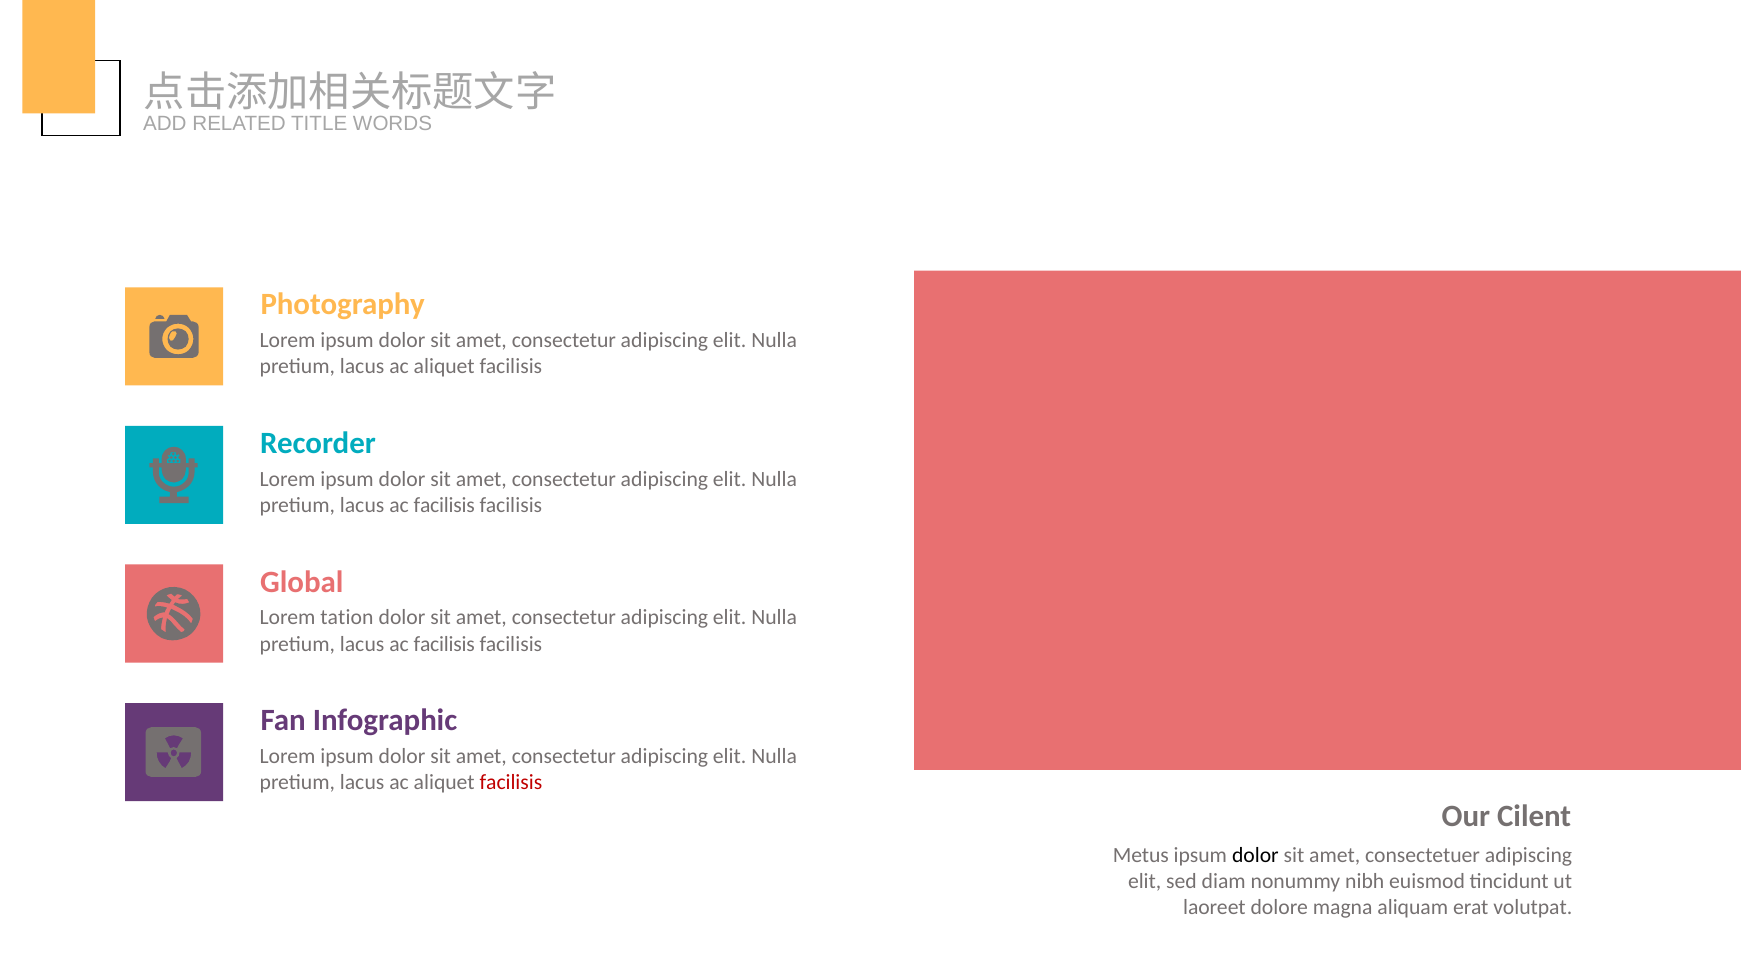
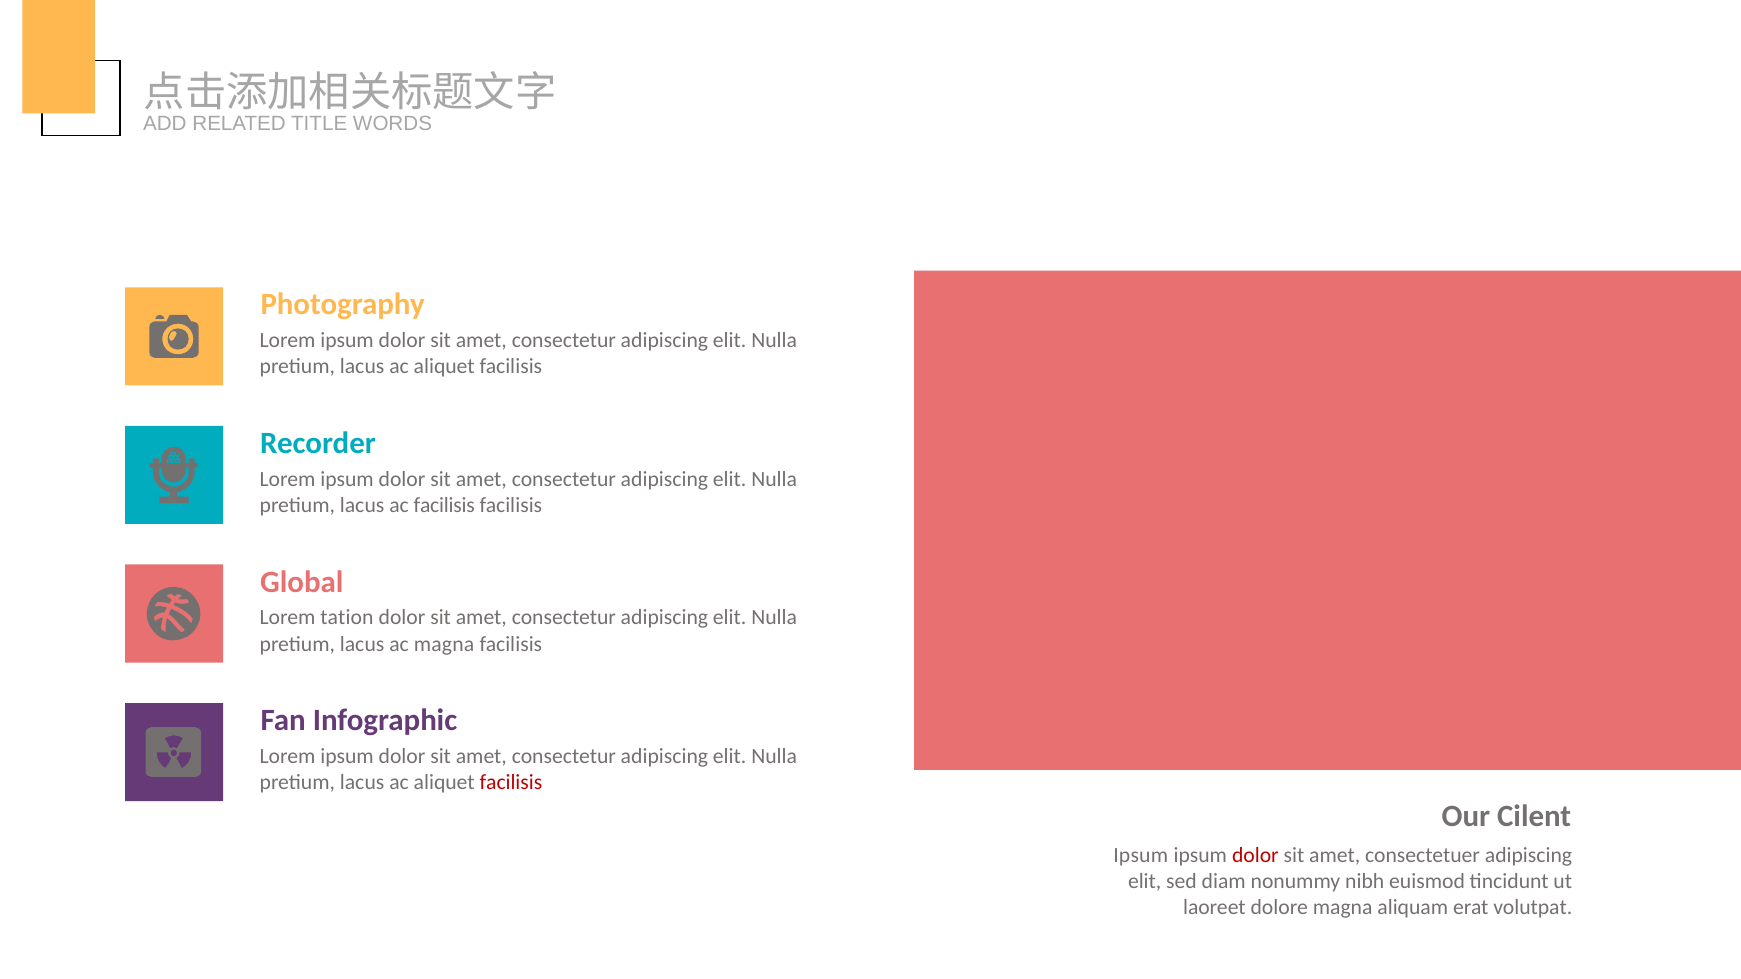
facilisis at (444, 644): facilisis -> magna
Metus at (1141, 856): Metus -> Ipsum
dolor at (1255, 856) colour: black -> red
